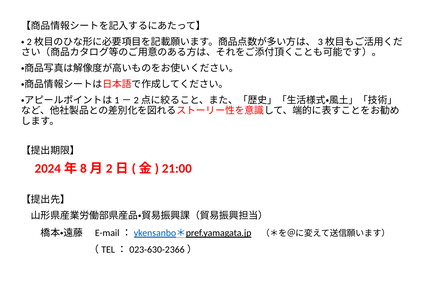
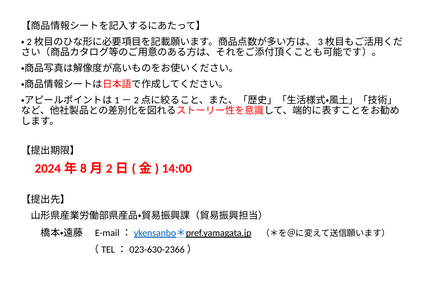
21:00: 21:00 -> 14:00
